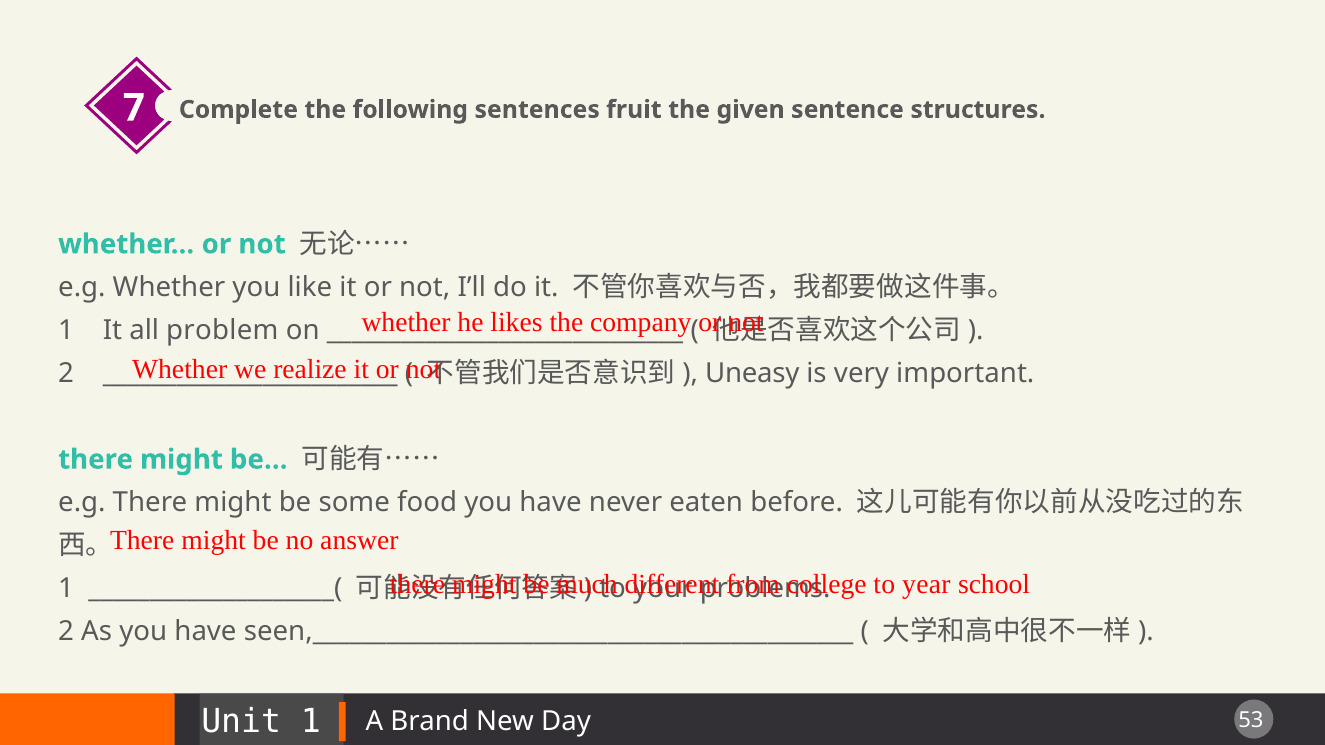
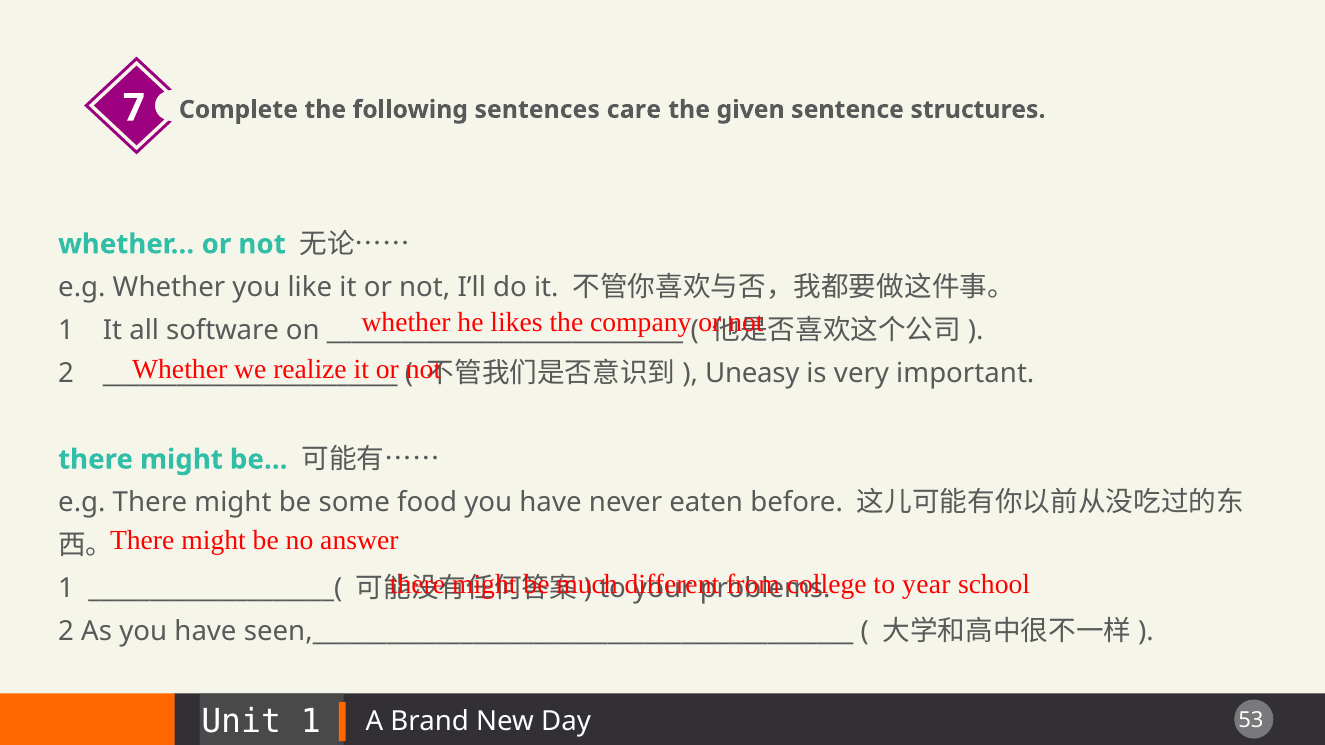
fruit: fruit -> care
problem: problem -> software
